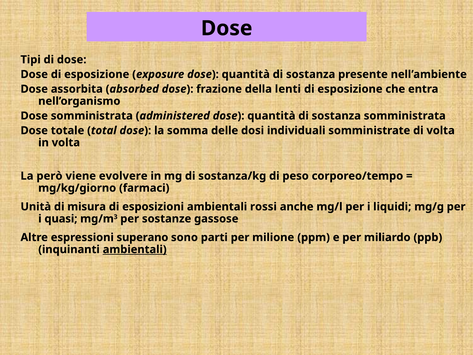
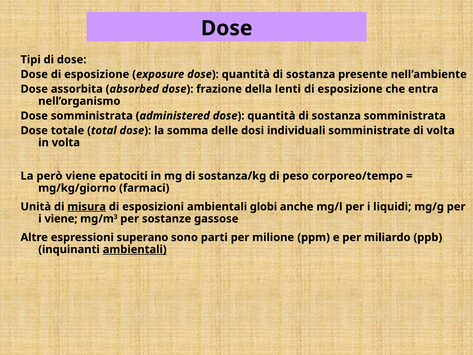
evolvere: evolvere -> epatociti
misura underline: none -> present
rossi: rossi -> globi
i quasi: quasi -> viene
